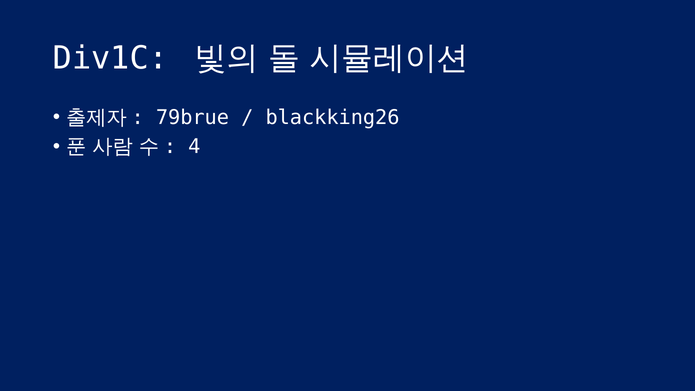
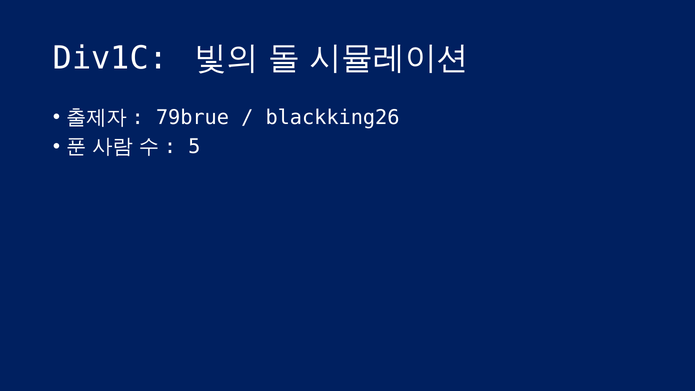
4: 4 -> 5
